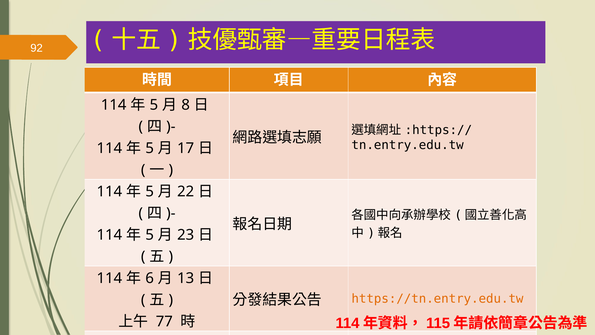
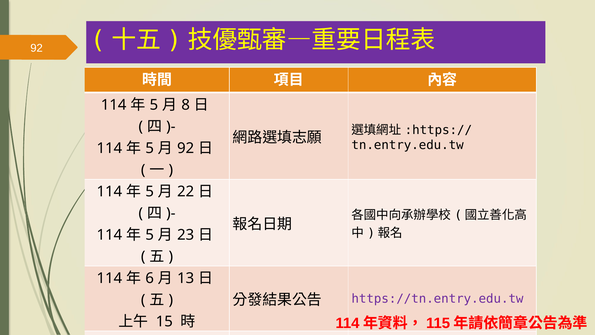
17 at (186, 148): 17 -> 92
https://tn.entry.edu.tw colour: orange -> purple
77: 77 -> 15
